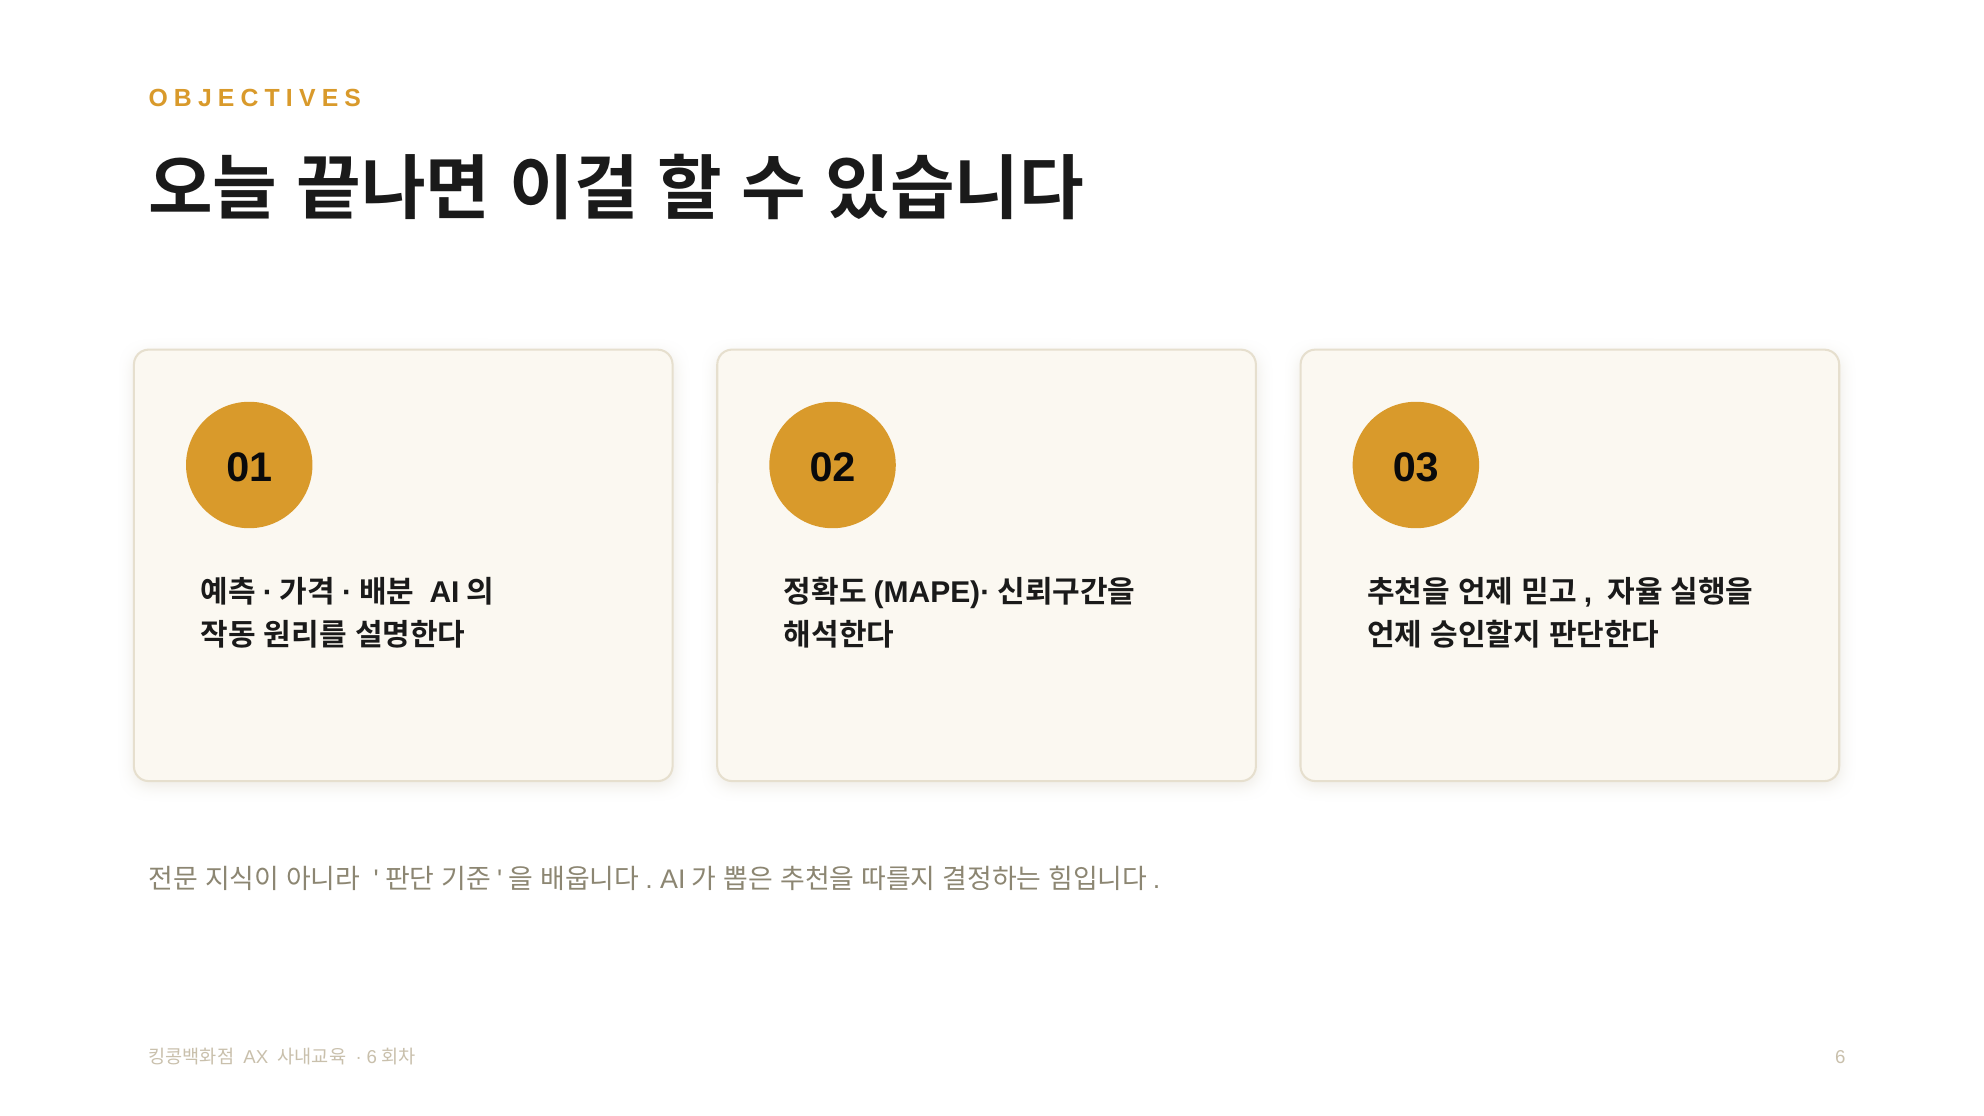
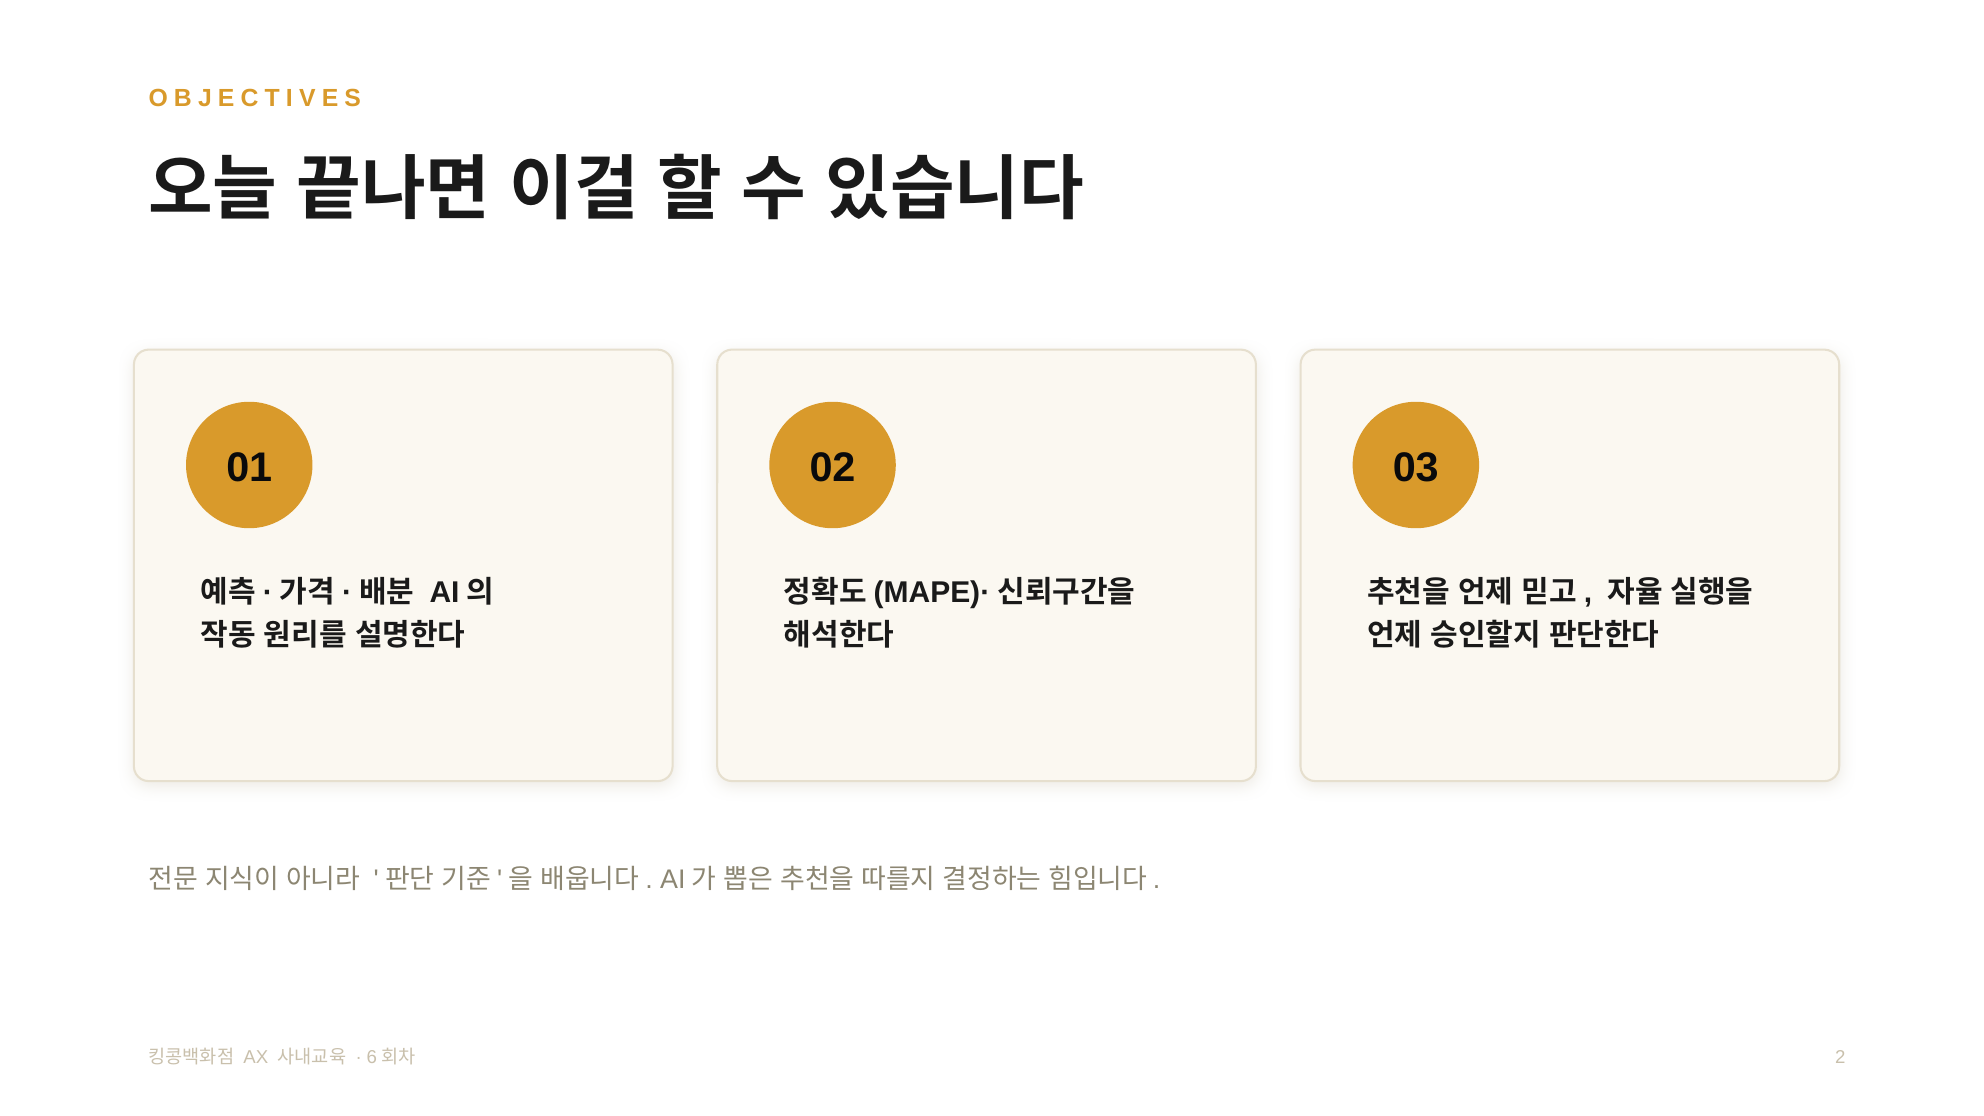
6: 6 -> 2
